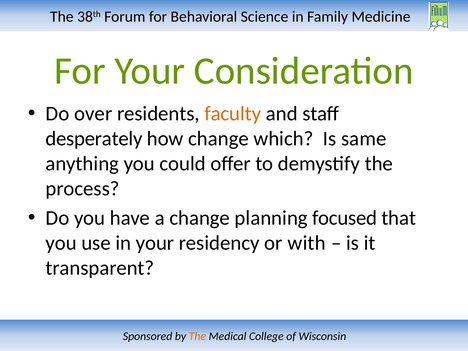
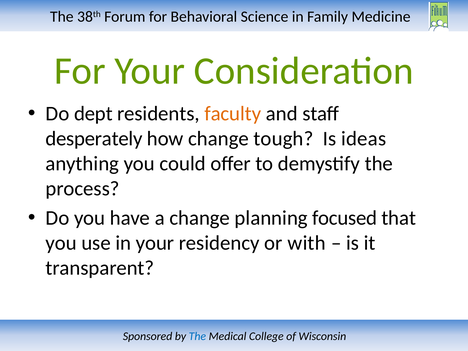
over: over -> dept
which: which -> tough
same: same -> ideas
The at (197, 336) colour: orange -> blue
